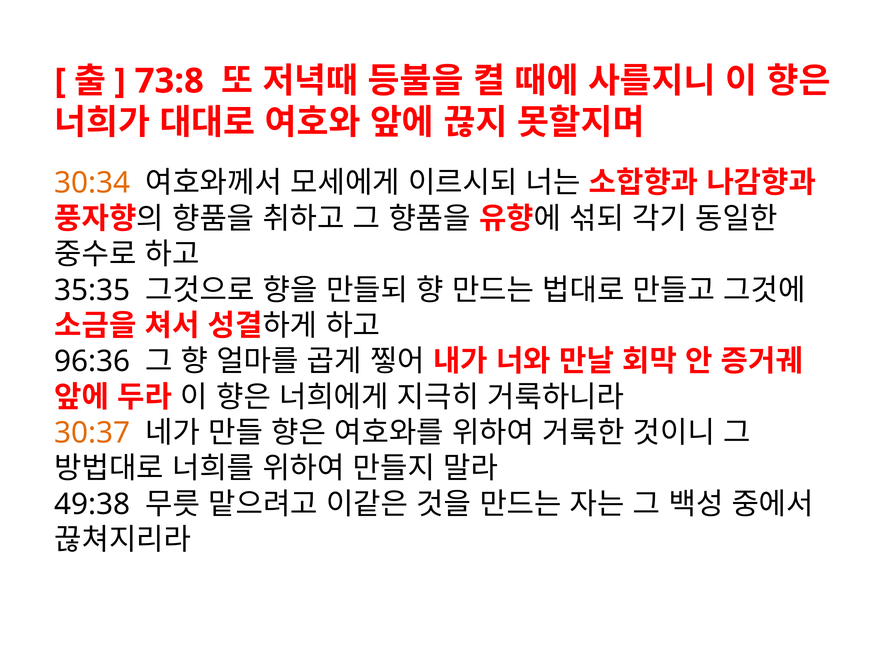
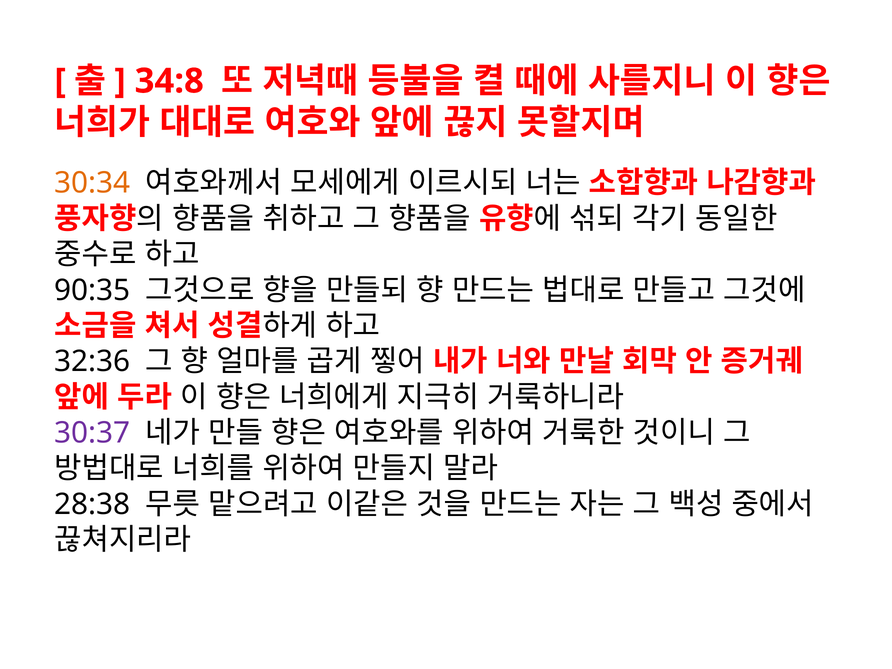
73:8: 73:8 -> 34:8
35:35: 35:35 -> 90:35
96:36: 96:36 -> 32:36
30:37 colour: orange -> purple
49:38: 49:38 -> 28:38
